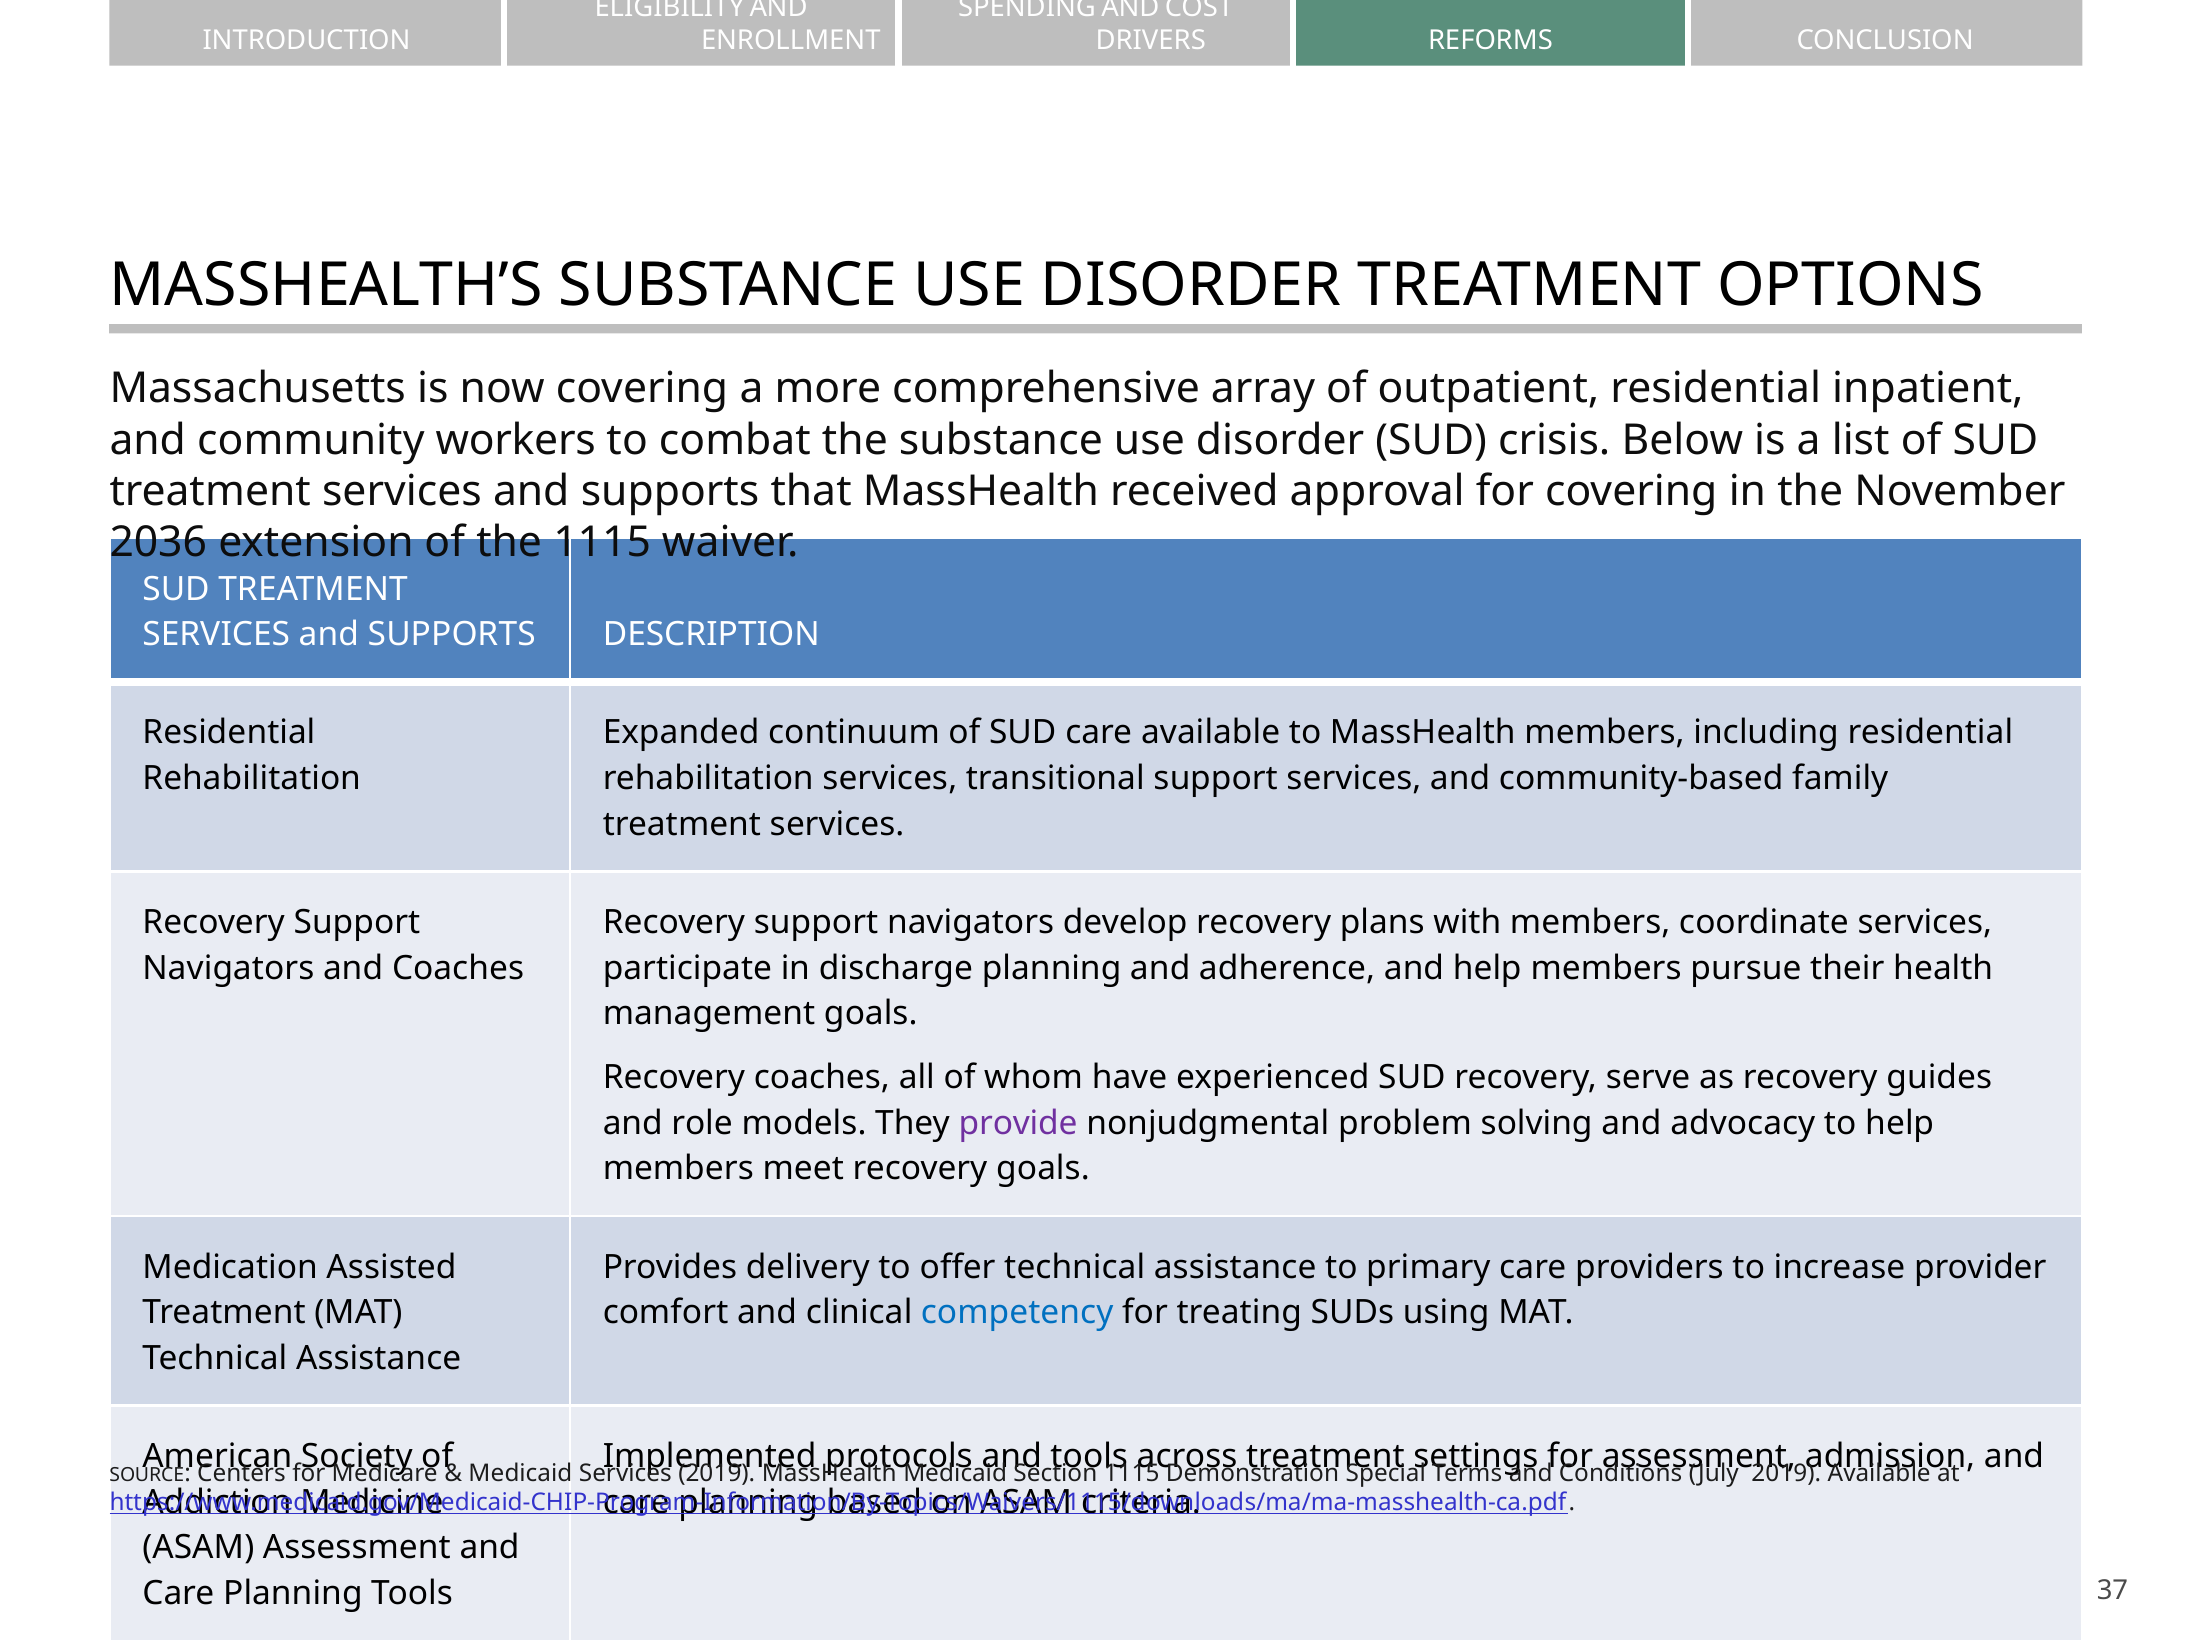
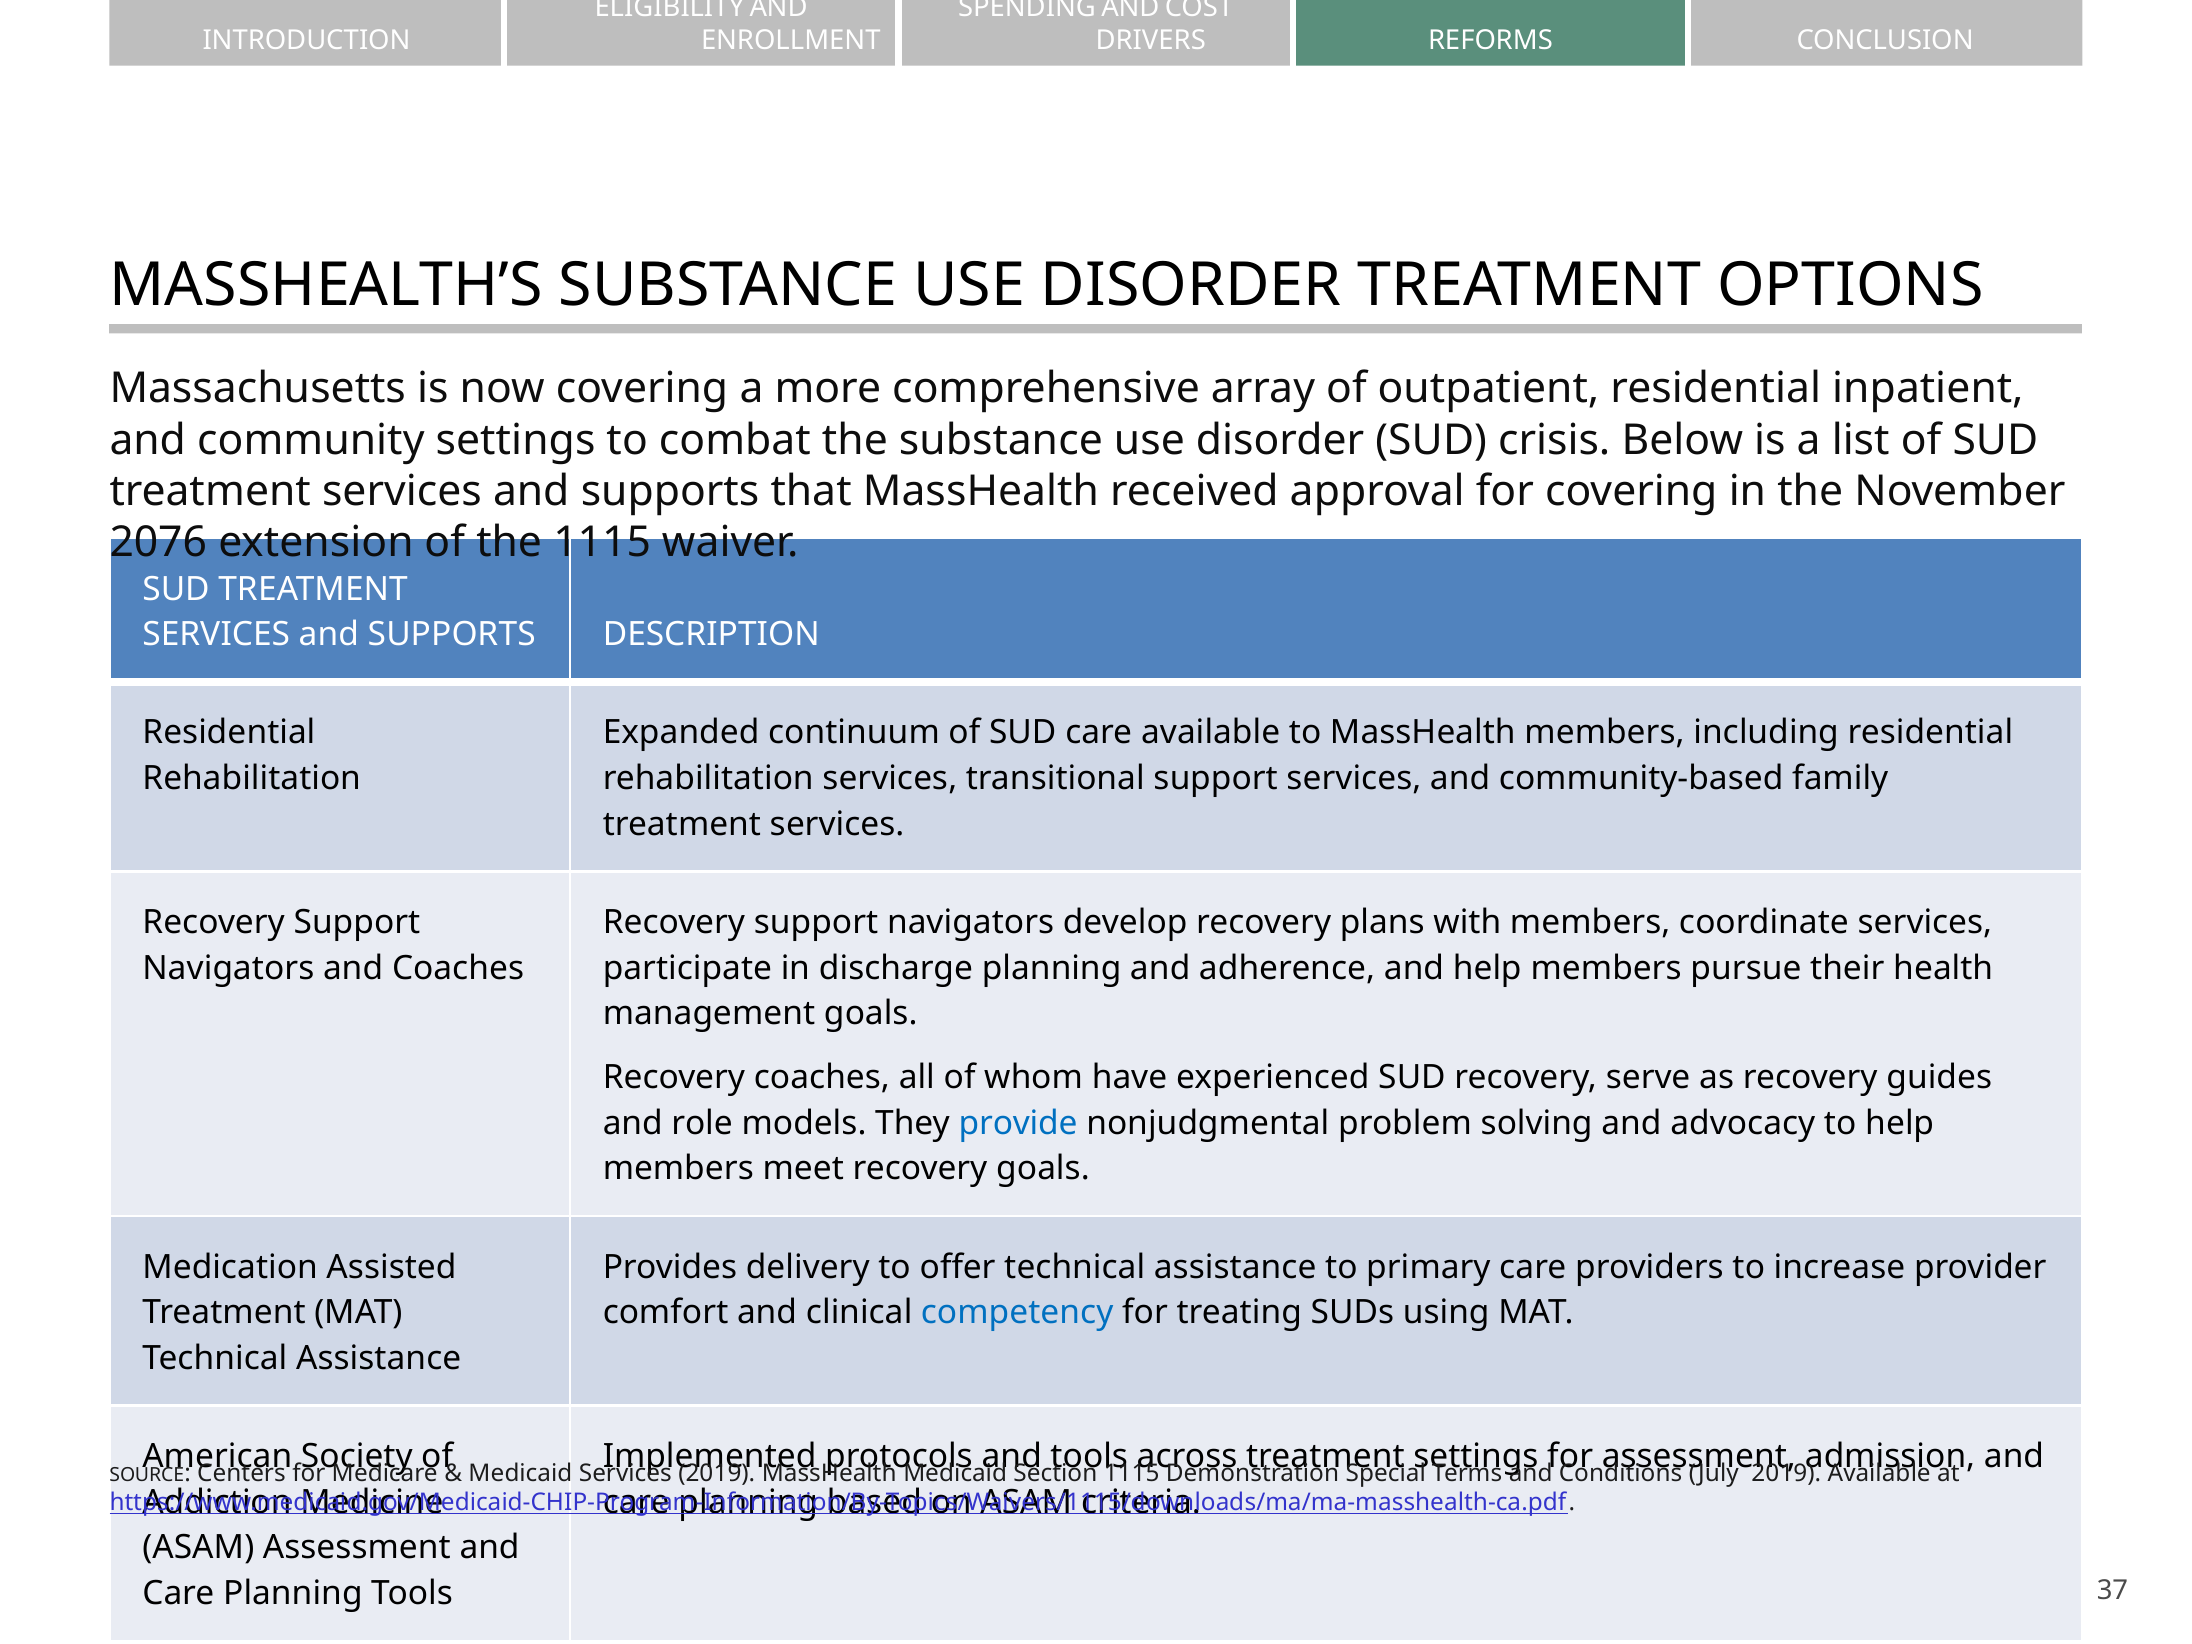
community workers: workers -> settings
2036: 2036 -> 2076
provide colour: purple -> blue
